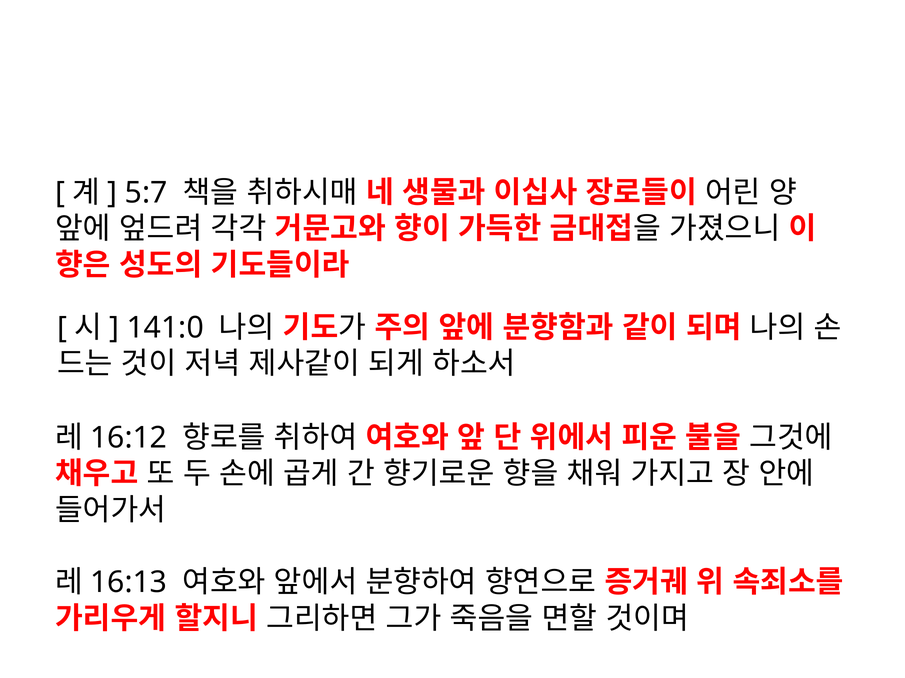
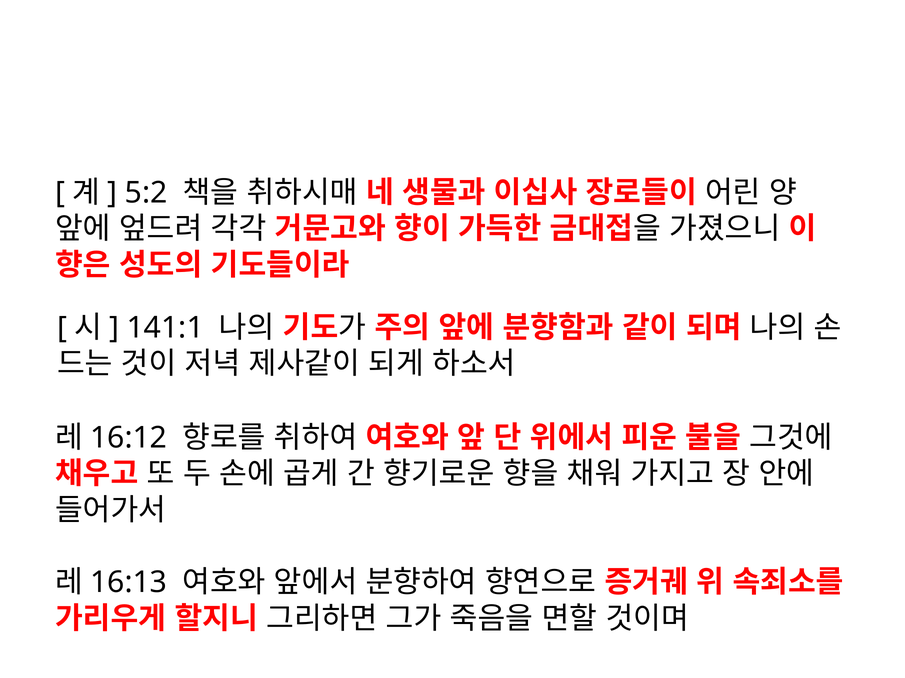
5:7: 5:7 -> 5:2
141:0: 141:0 -> 141:1
